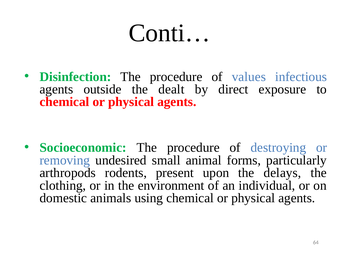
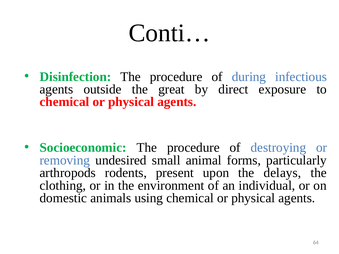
values: values -> during
dealt: dealt -> great
